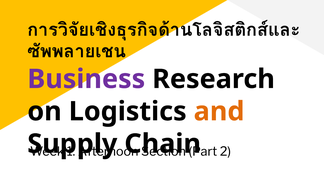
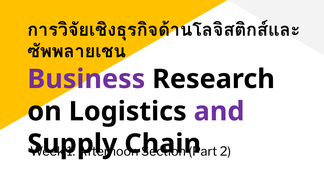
and colour: orange -> purple
